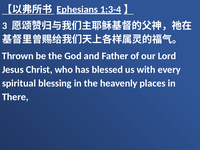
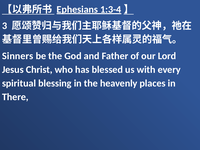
Thrown: Thrown -> Sinners
